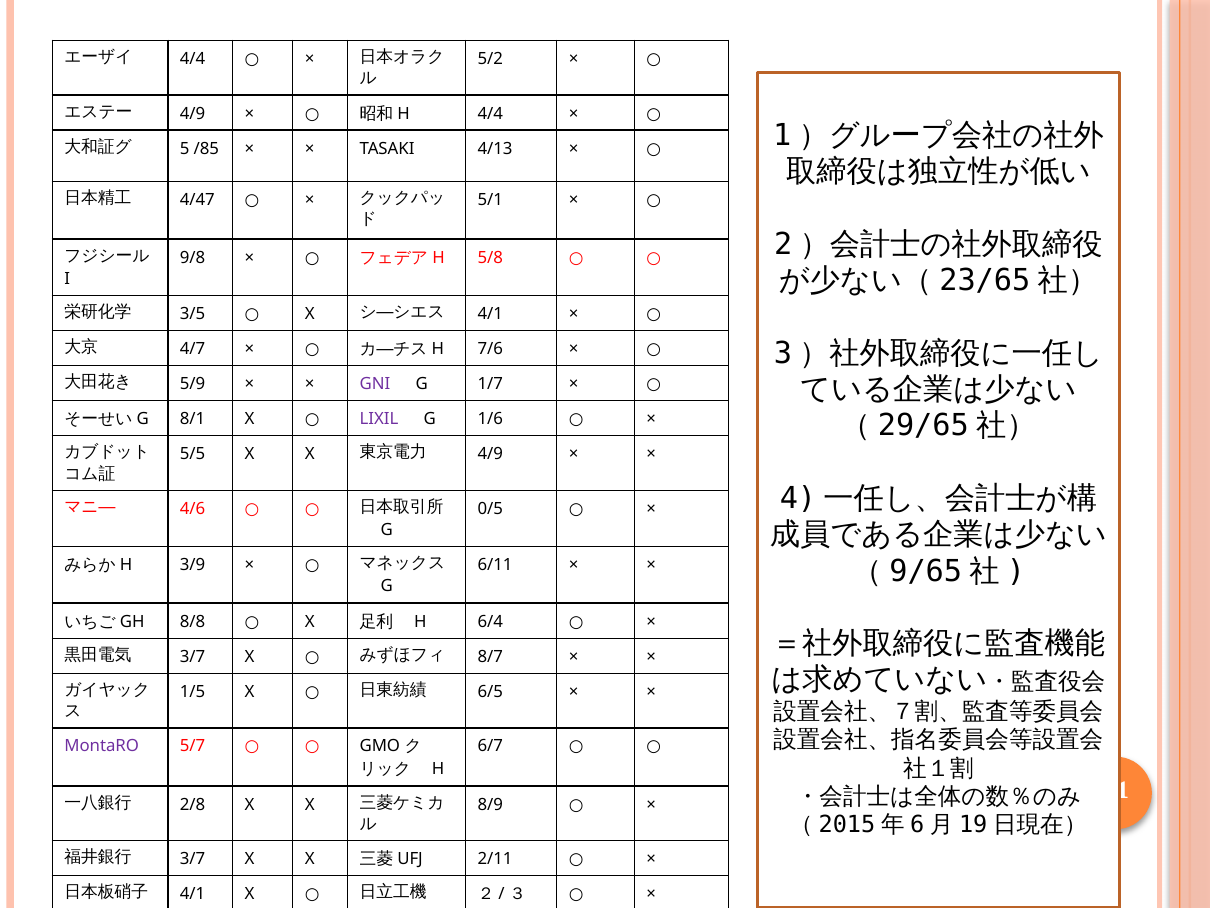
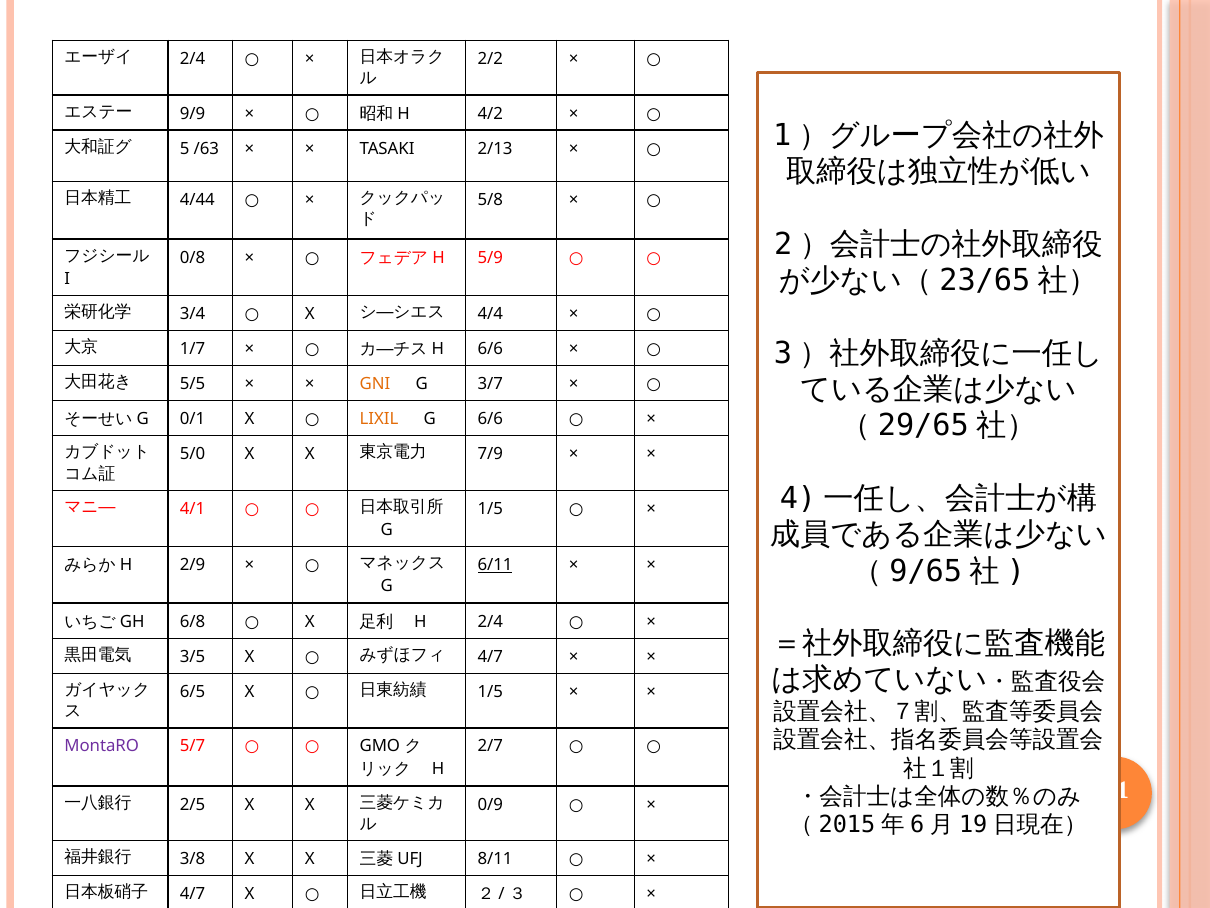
4/4 at (193, 59): 4/4 -> 2/4
5/2: 5/2 -> 2/2
4/9 at (193, 113): 4/9 -> 9/9
4/4 at (490, 113): 4/4 -> 4/2
/85: /85 -> /63
4/13: 4/13 -> 2/13
4/47: 4/47 -> 4/44
5/1: 5/1 -> 5/8
9/8: 9/8 -> 0/8
5/8: 5/8 -> 5/9
3/5: 3/5 -> 3/4
4/1 at (490, 314): 4/1 -> 4/4
4/7: 4/7 -> 1/7
7/6 at (490, 348): 7/6 -> 6/6
5/9: 5/9 -> 5/5
GNI colour: purple -> orange
1/7: 1/7 -> 3/7
8/1: 8/1 -> 0/1
LIXIL colour: purple -> orange
G 1/6: 1/6 -> 6/6
5/5: 5/5 -> 5/0
4/9 at (490, 454): 4/9 -> 7/9
4/6: 4/6 -> 4/1
0/5 at (490, 509): 0/5 -> 1/5
3/9: 3/9 -> 2/9
6/11 underline: none -> present
8/8: 8/8 -> 6/8
H 6/4: 6/4 -> 2/4
3/7 at (193, 656): 3/7 -> 3/5
8/7 at (490, 656): 8/7 -> 4/7
1/5: 1/5 -> 6/5
6/5 at (490, 691): 6/5 -> 1/5
6/7: 6/7 -> 2/7
2/8: 2/8 -> 2/5
8/9: 8/9 -> 0/9
3/7 at (193, 859): 3/7 -> 3/8
2/11: 2/11 -> 8/11
4/1 at (193, 894): 4/1 -> 4/7
